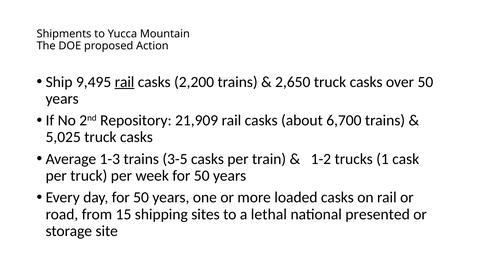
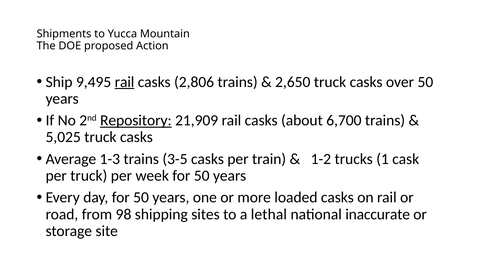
2,200: 2,200 -> 2,806
Repository underline: none -> present
15: 15 -> 98
presented: presented -> inaccurate
